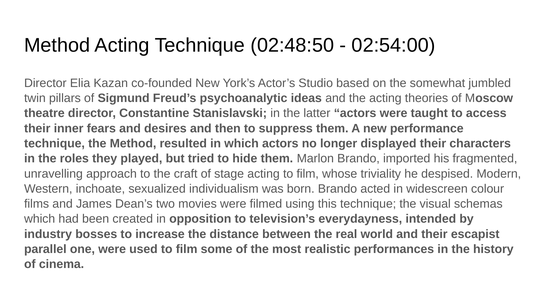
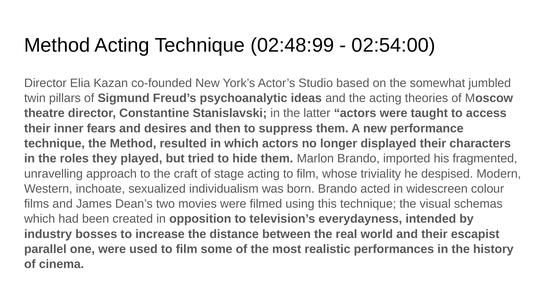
02:48:50: 02:48:50 -> 02:48:99
